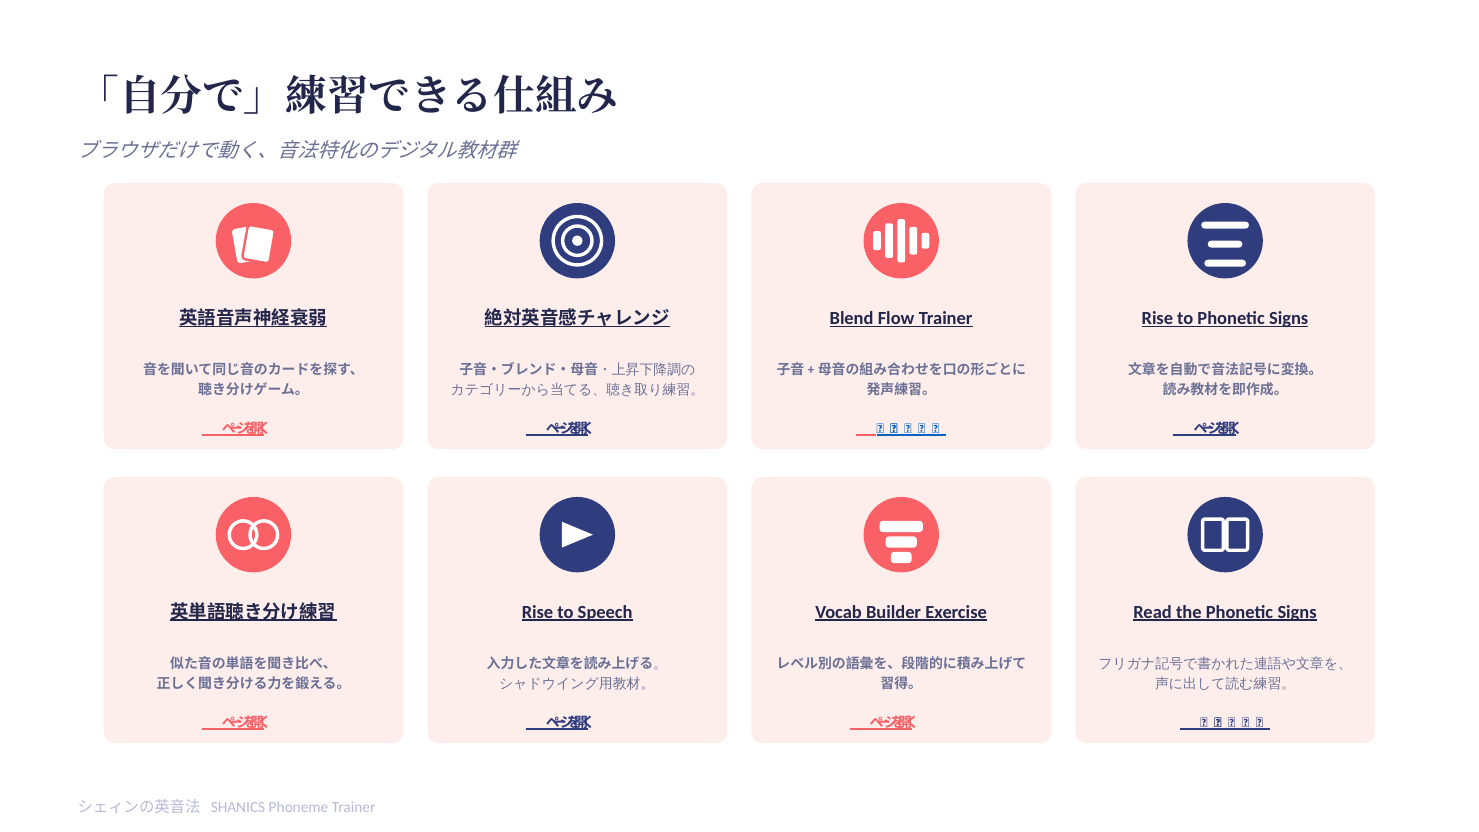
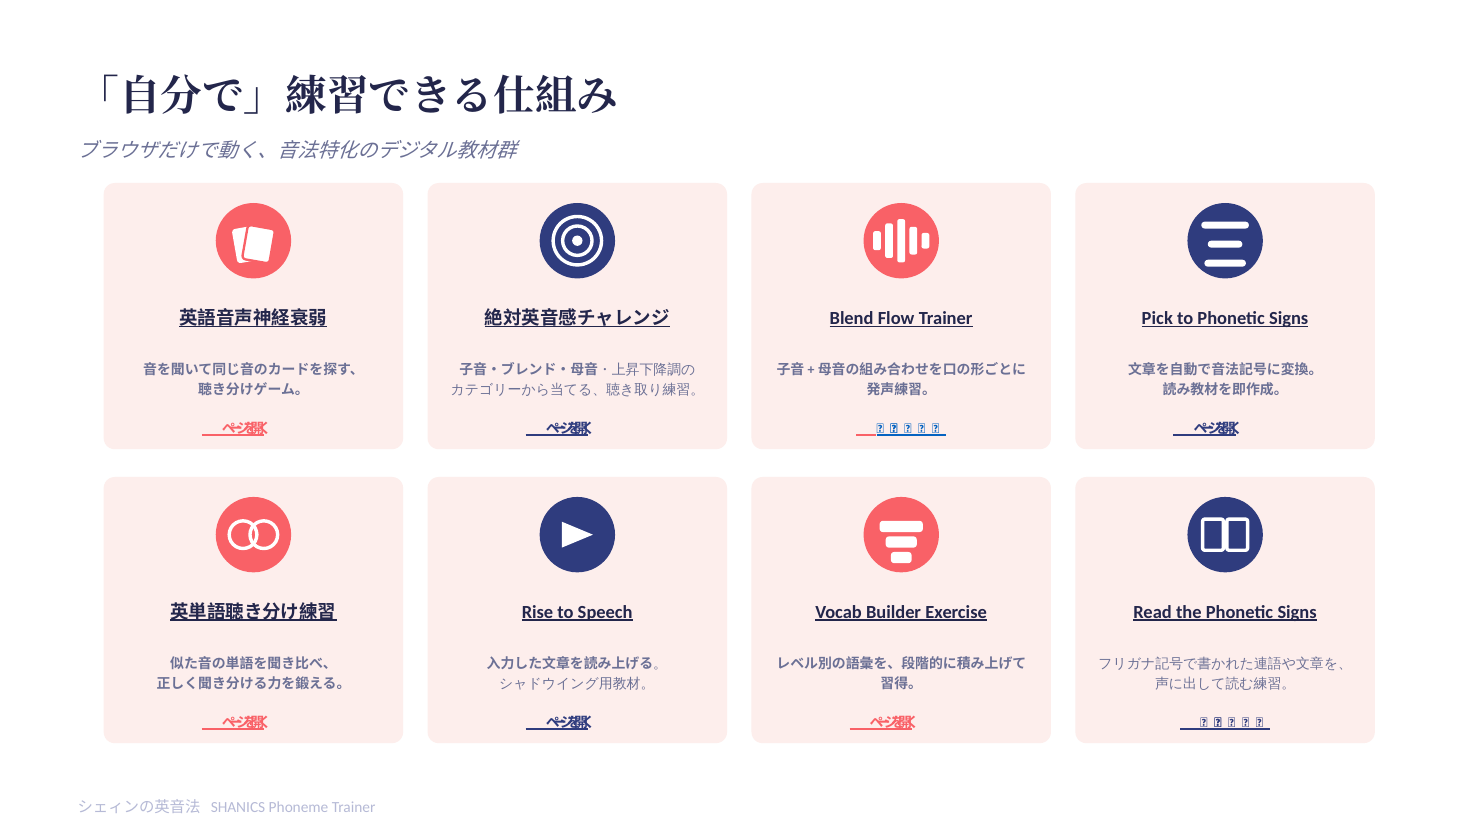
Rise at (1157, 318): Rise -> Pick
